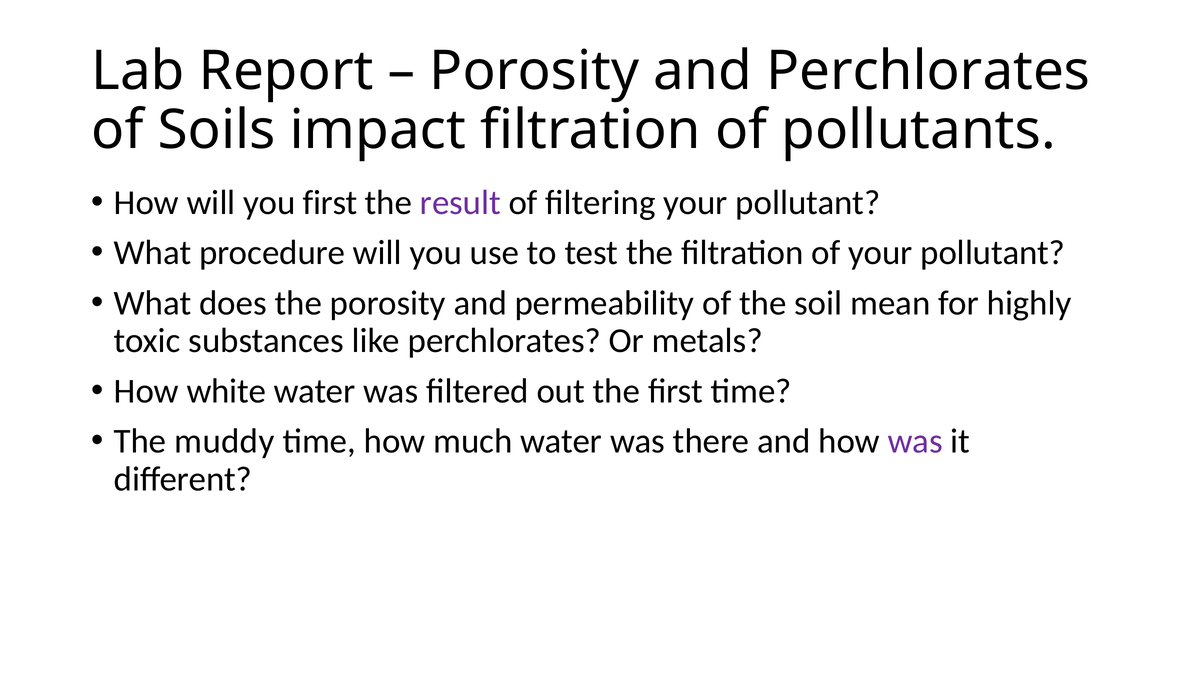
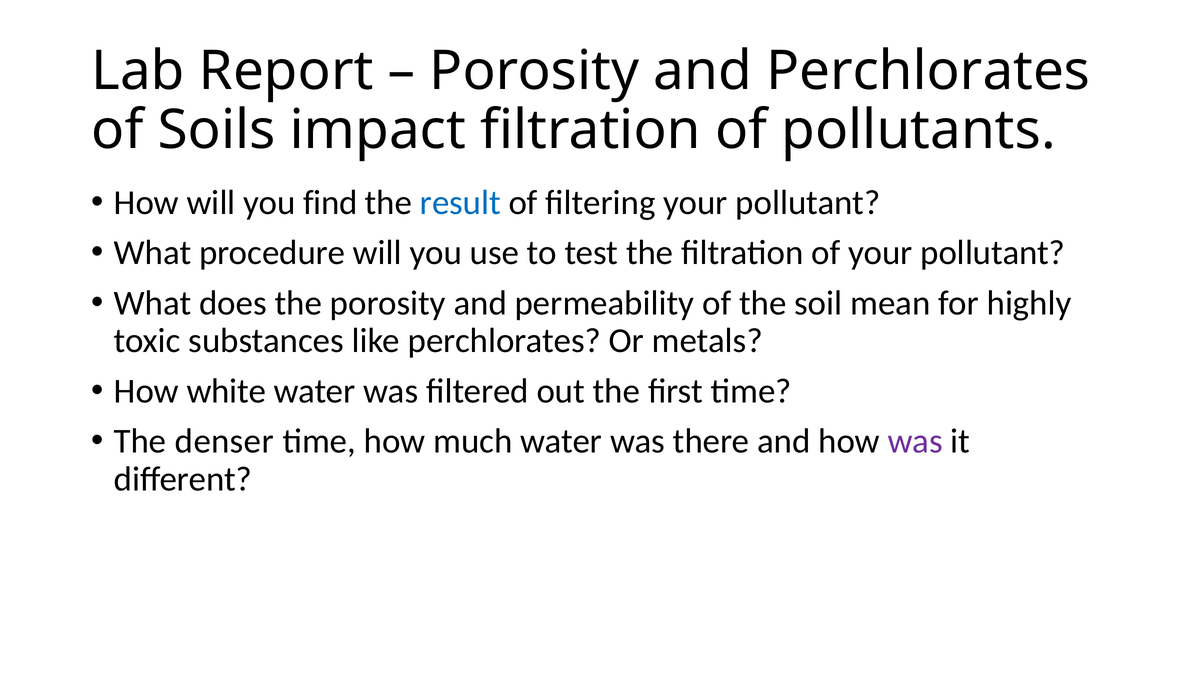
you first: first -> find
result colour: purple -> blue
muddy: muddy -> denser
